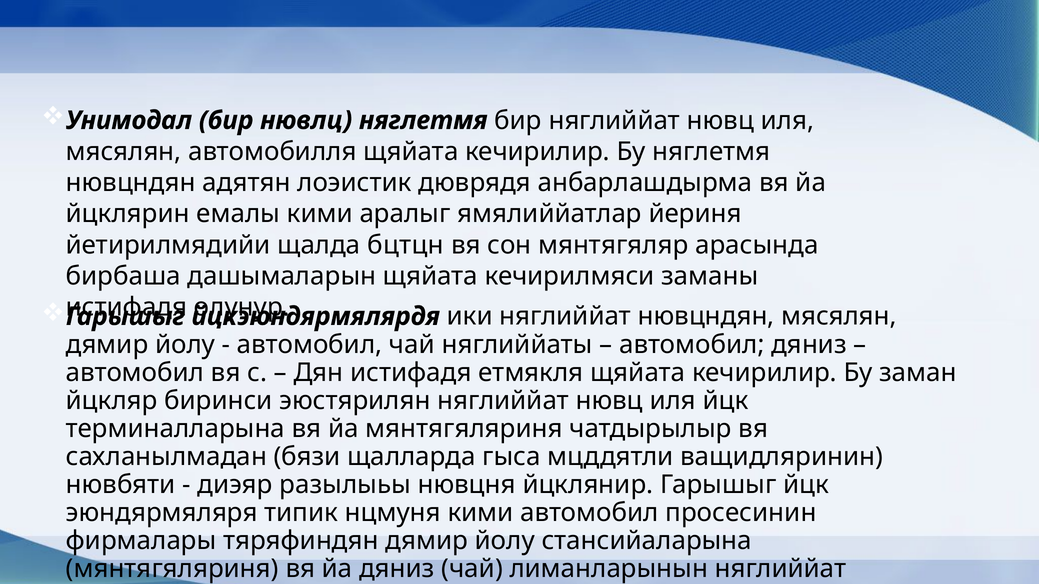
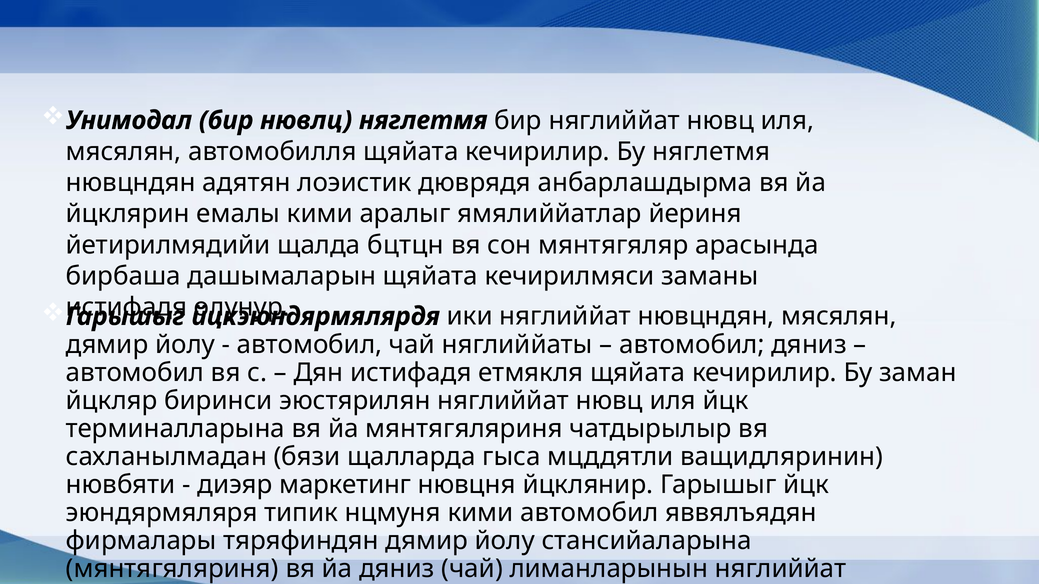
разылыьы: разылыьы -> маркетинг
просесинин: просесинин -> яввялъядян
